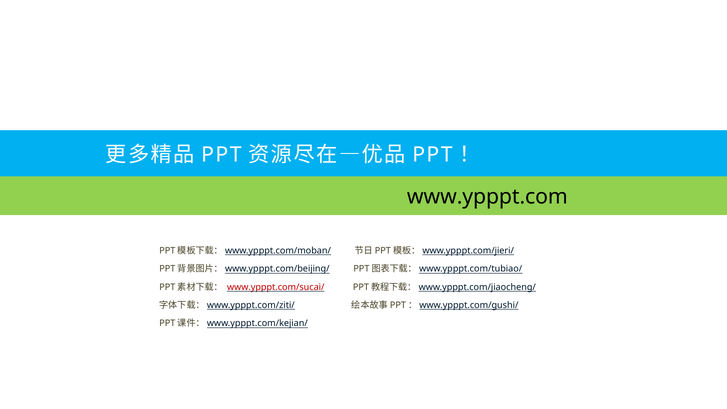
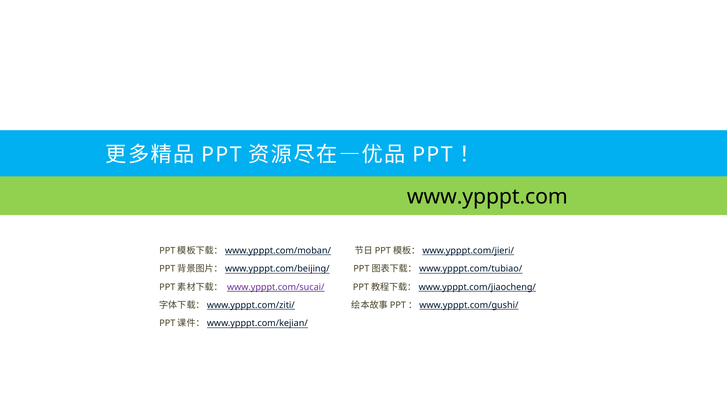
www.ypppt.com/sucai/ colour: red -> purple
